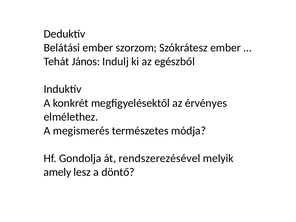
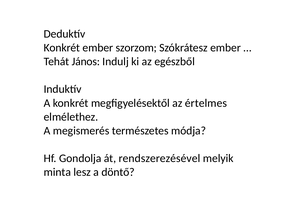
Belátási at (62, 48): Belátási -> Konkrét
érvényes: érvényes -> értelmes
amely: amely -> minta
